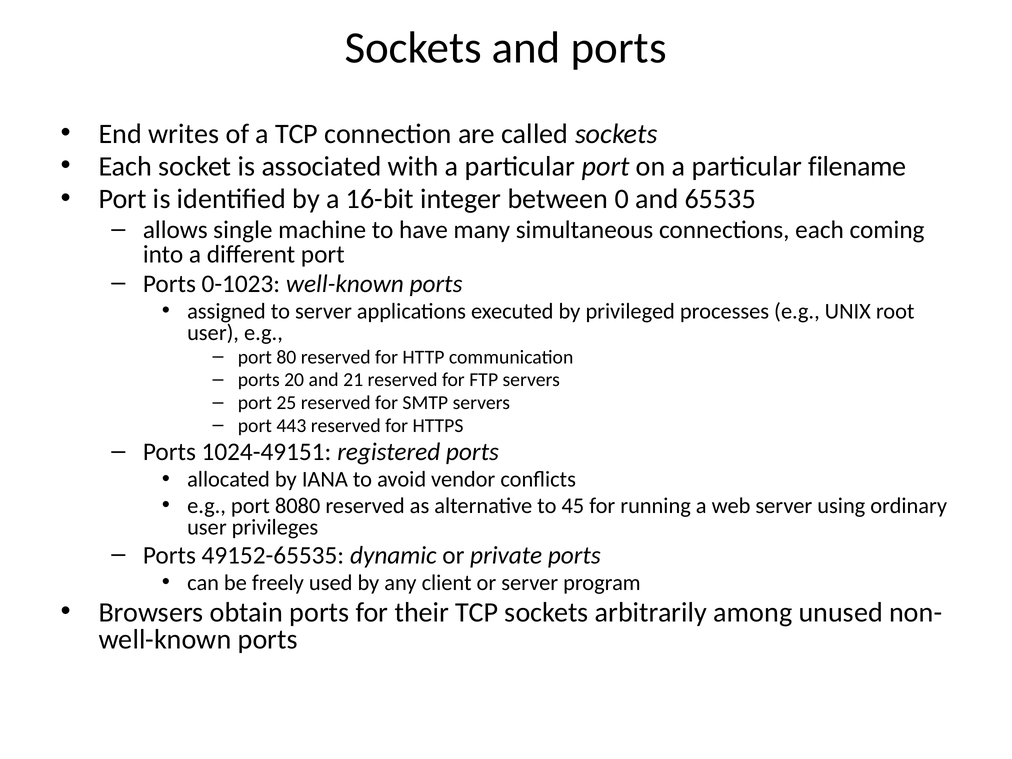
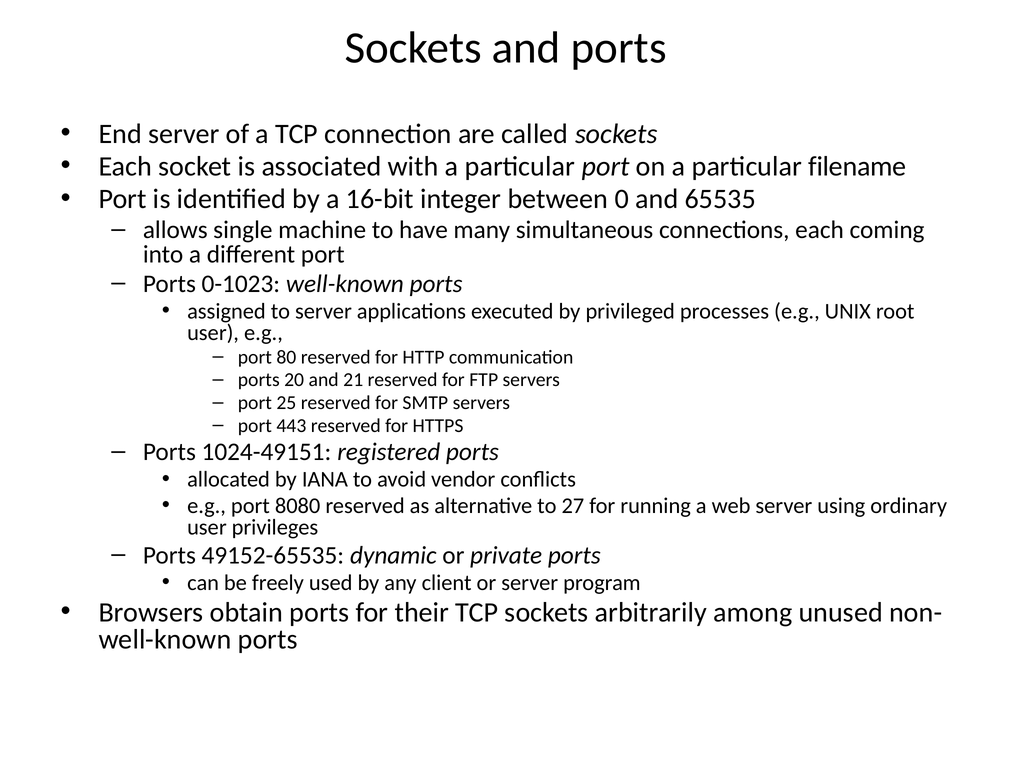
End writes: writes -> server
45: 45 -> 27
